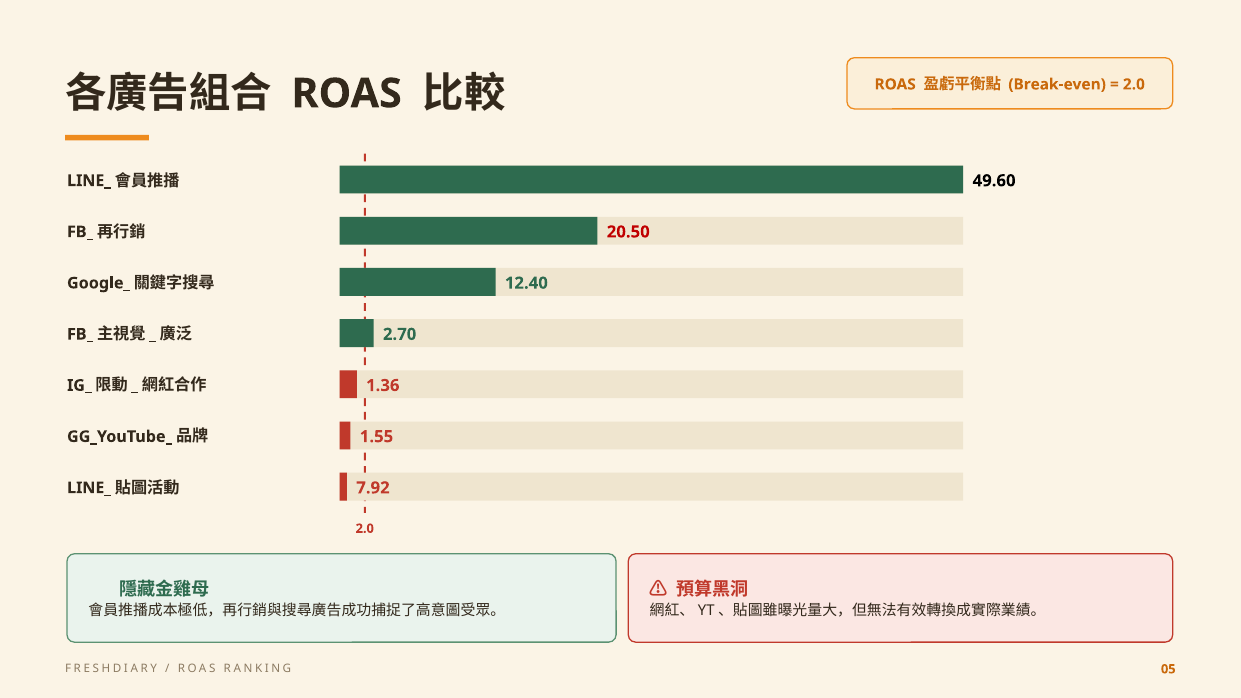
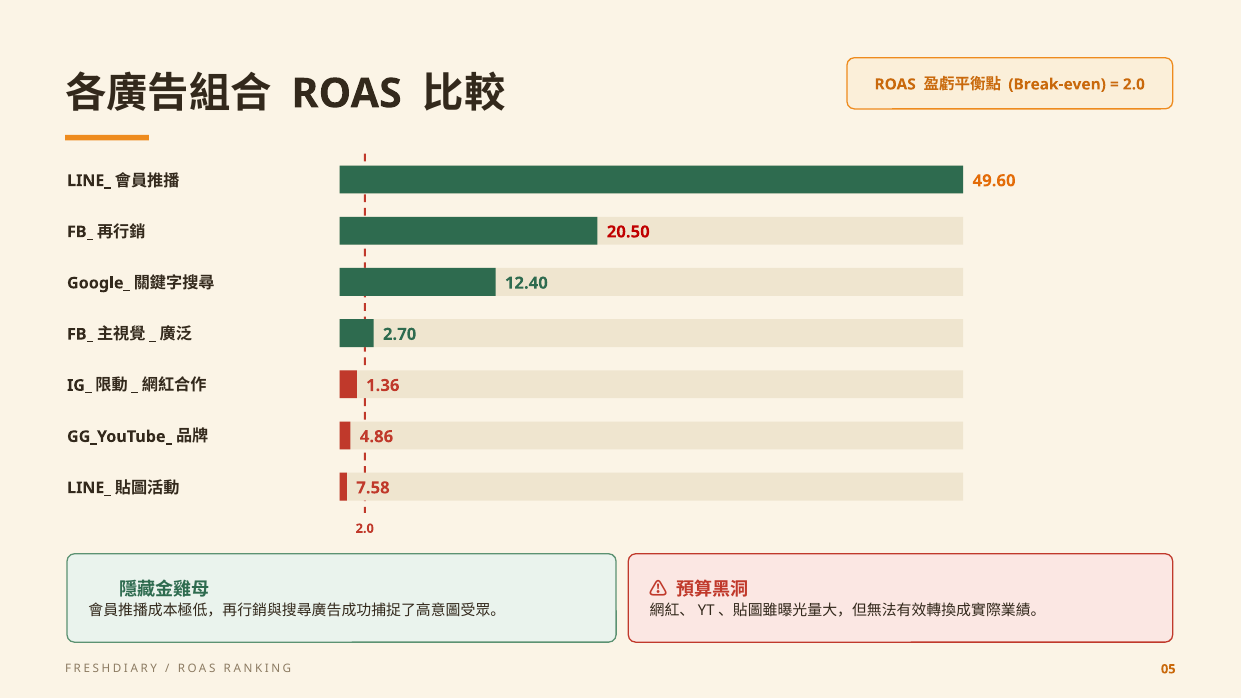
49.60 colour: black -> orange
1.55: 1.55 -> 4.86
7.92: 7.92 -> 7.58
